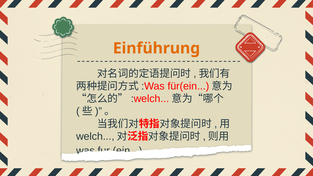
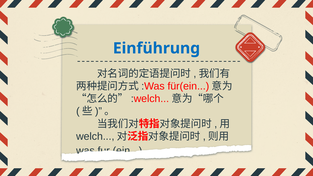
Einführung colour: orange -> blue
